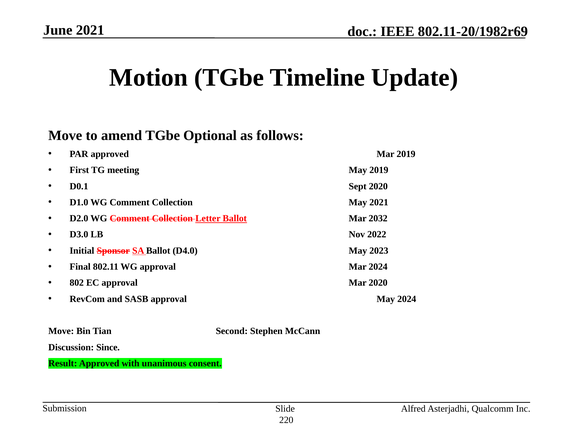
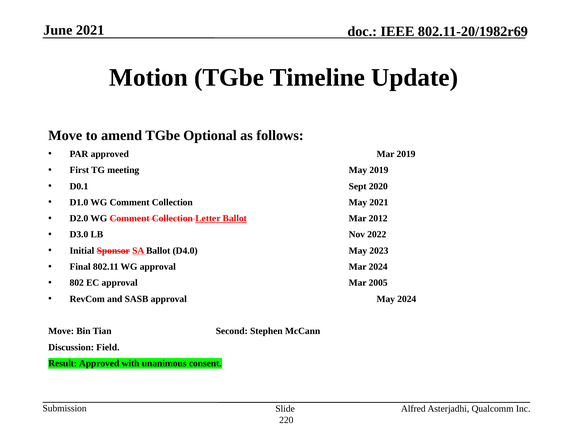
2032: 2032 -> 2012
Mar 2020: 2020 -> 2005
Since: Since -> Field
